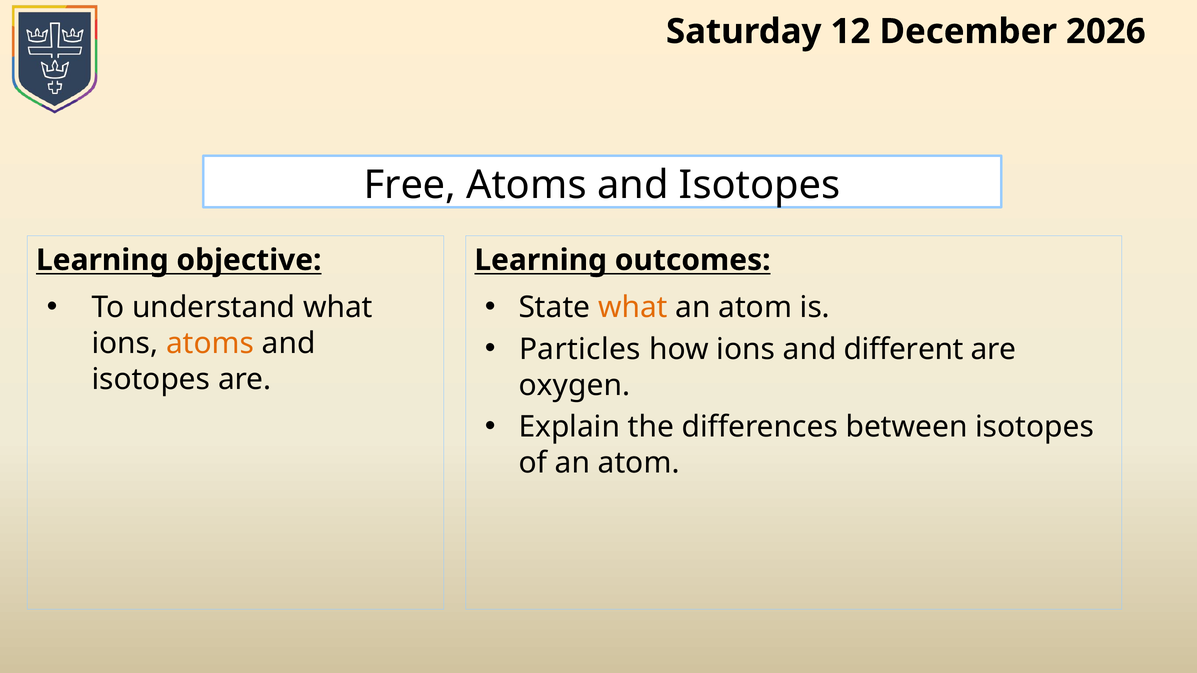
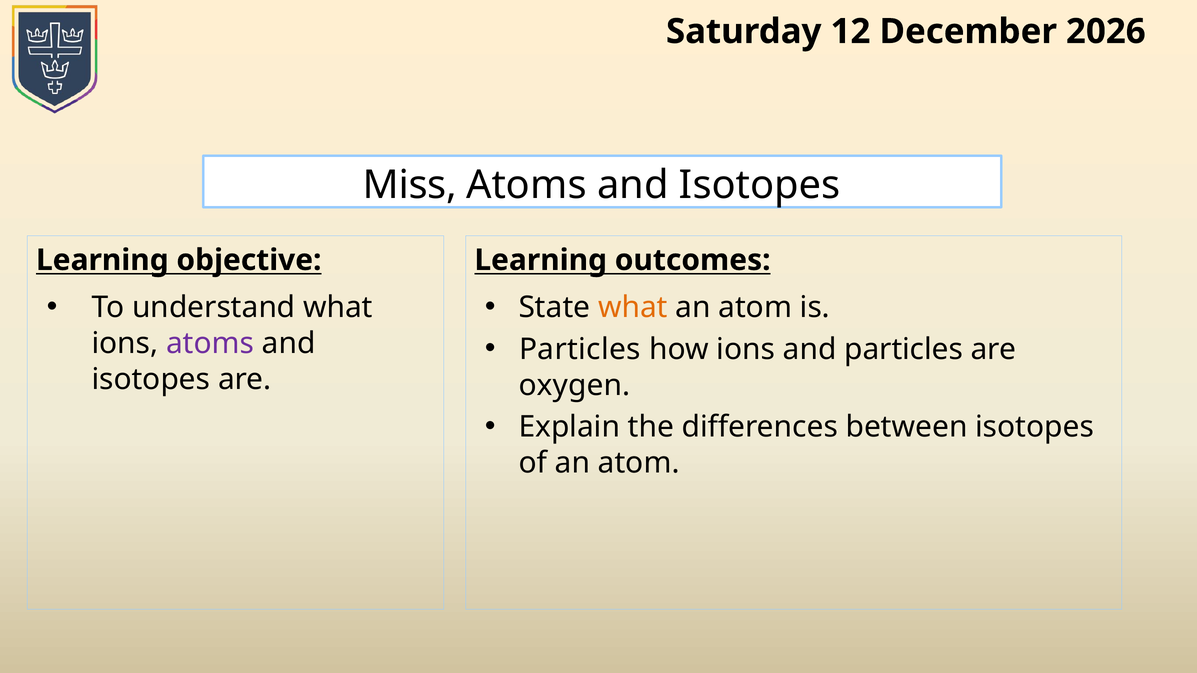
Free: Free -> Miss
and different: different -> particles
atoms at (210, 343) colour: orange -> purple
